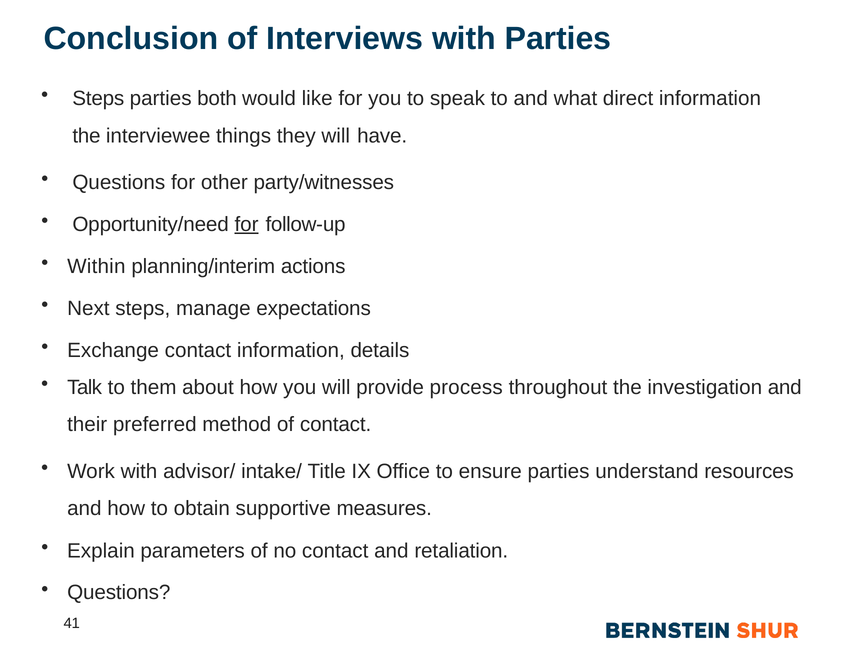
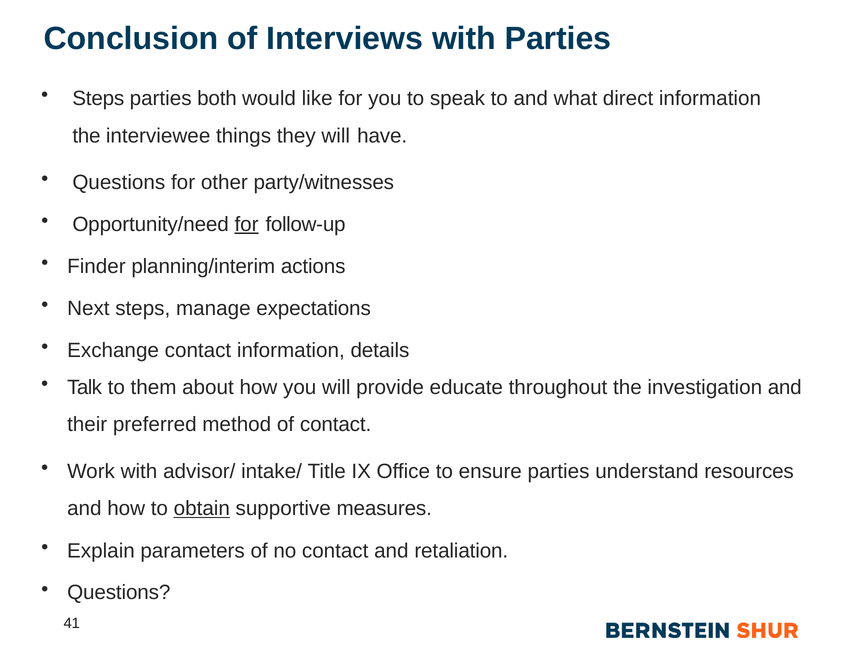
Within: Within -> Finder
process: process -> educate
obtain underline: none -> present
